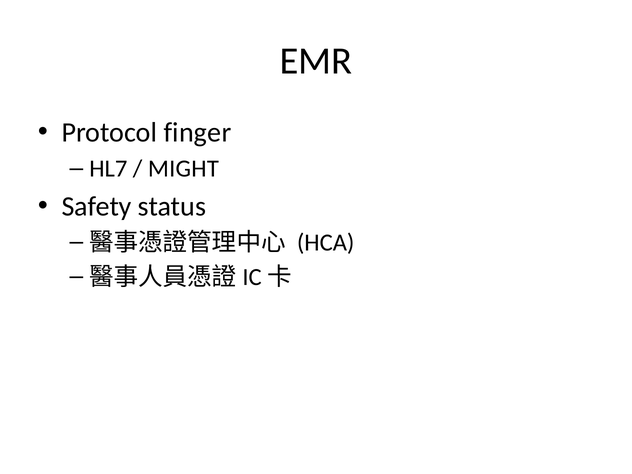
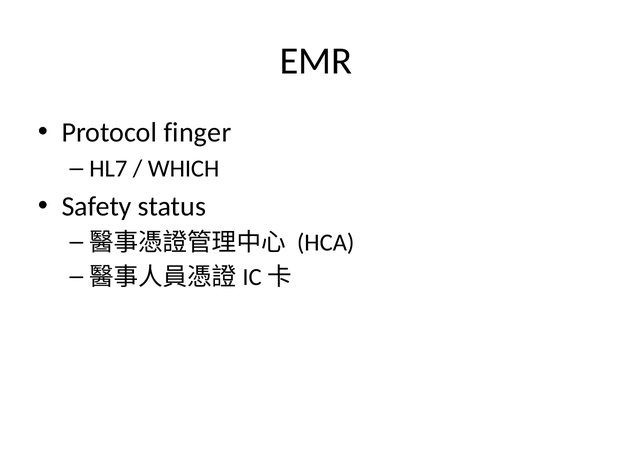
MIGHT: MIGHT -> WHICH
